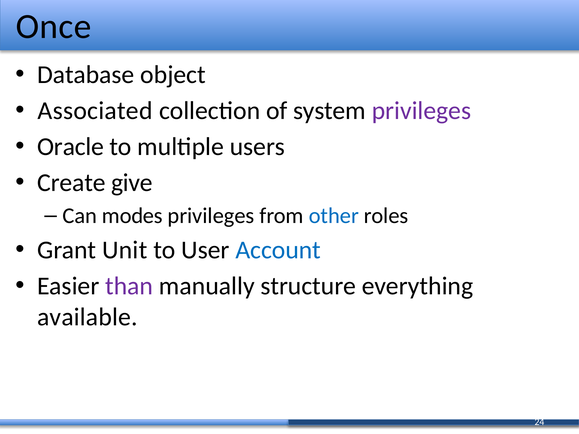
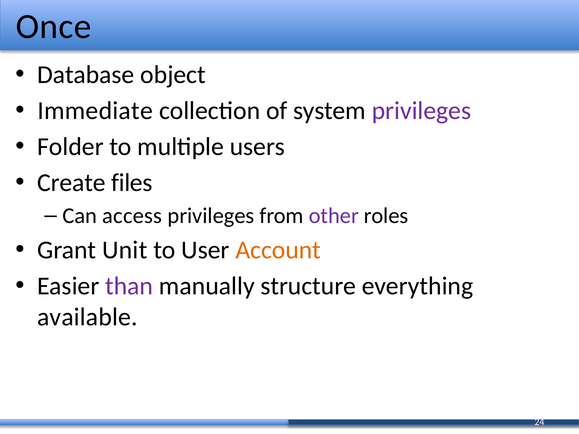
Associated: Associated -> Immediate
Oracle: Oracle -> Folder
give: give -> files
modes: modes -> access
other colour: blue -> purple
Account colour: blue -> orange
